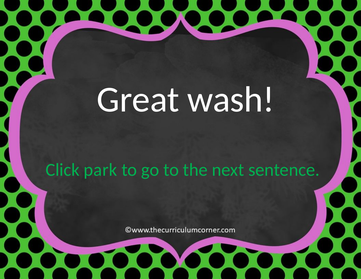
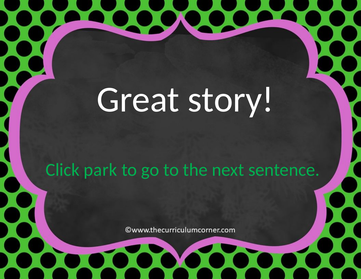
wash: wash -> story
